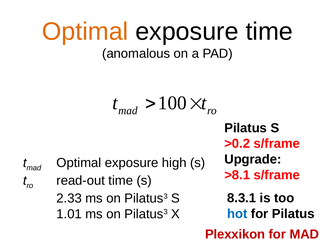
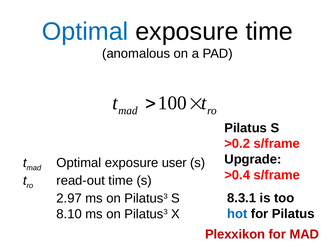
Optimal at (85, 31) colour: orange -> blue
high: high -> user
>8.1: >8.1 -> >0.4
2.33: 2.33 -> 2.97
1.01: 1.01 -> 8.10
